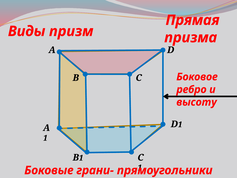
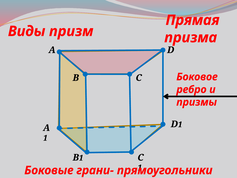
высоту: высоту -> призмы
